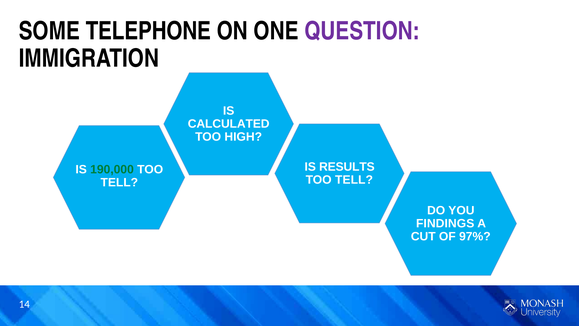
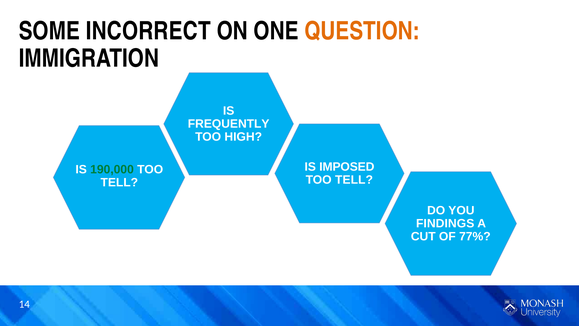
TELEPHONE: TELEPHONE -> INCORRECT
QUESTION colour: purple -> orange
CALCULATED: CALCULATED -> FREQUENTLY
RESULTS: RESULTS -> IMPOSED
97%: 97% -> 77%
